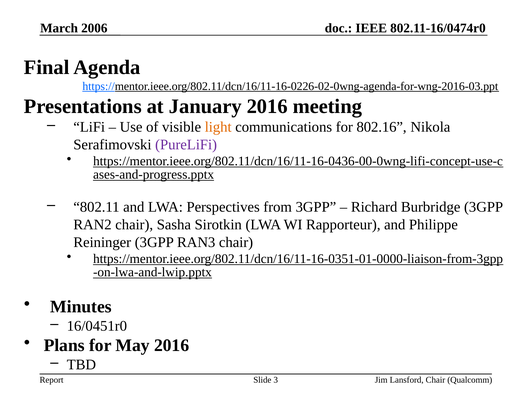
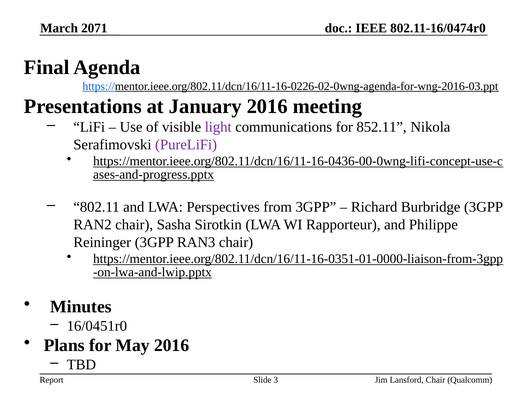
2006: 2006 -> 2071
light colour: orange -> purple
802.16: 802.16 -> 852.11
